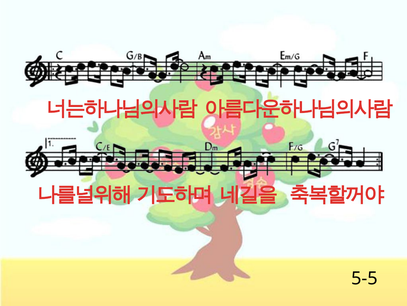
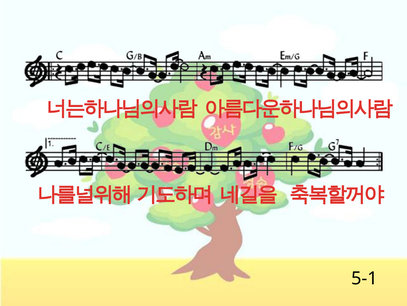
5-5: 5-5 -> 5-1
